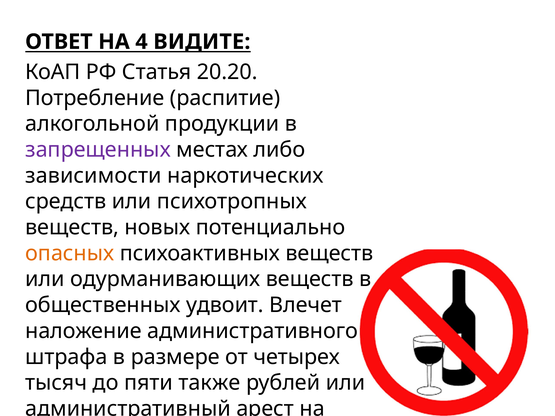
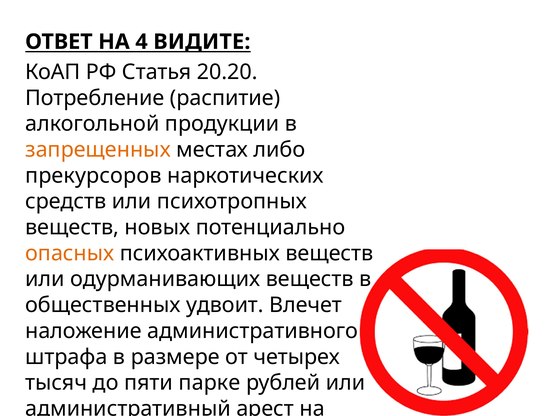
запрещенных colour: purple -> orange
зависимости: зависимости -> прекурсоров
также: также -> парке
